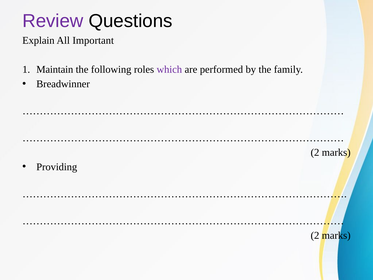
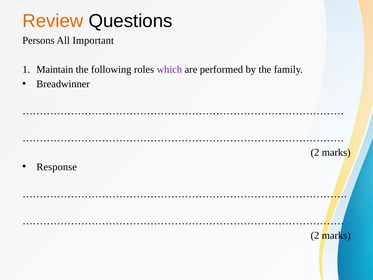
Review colour: purple -> orange
Explain: Explain -> Persons
Providing: Providing -> Response
